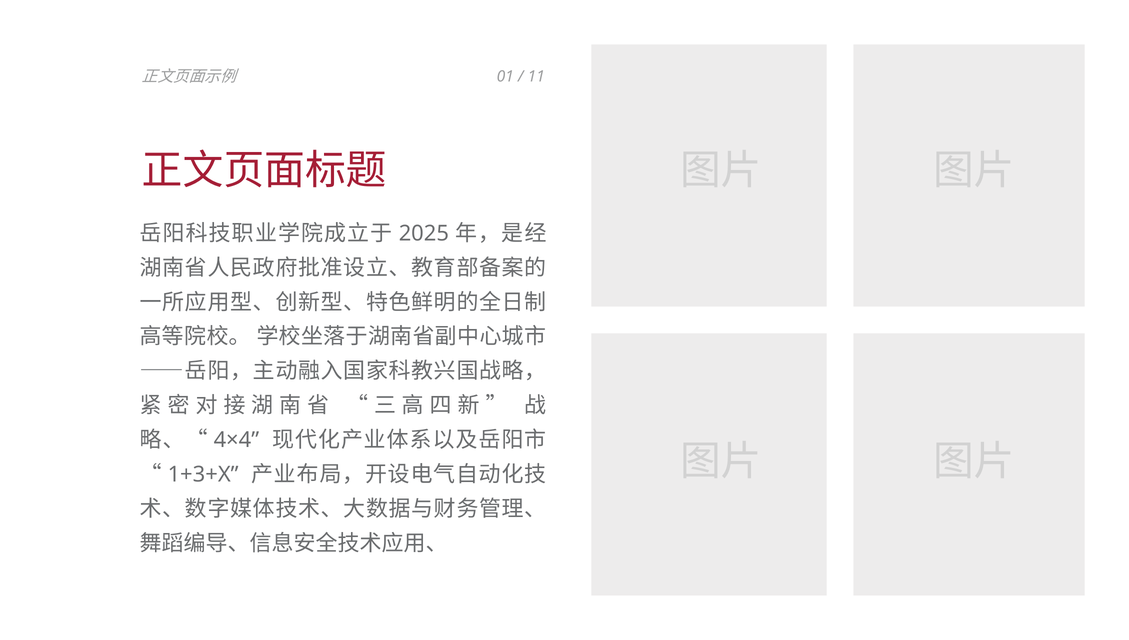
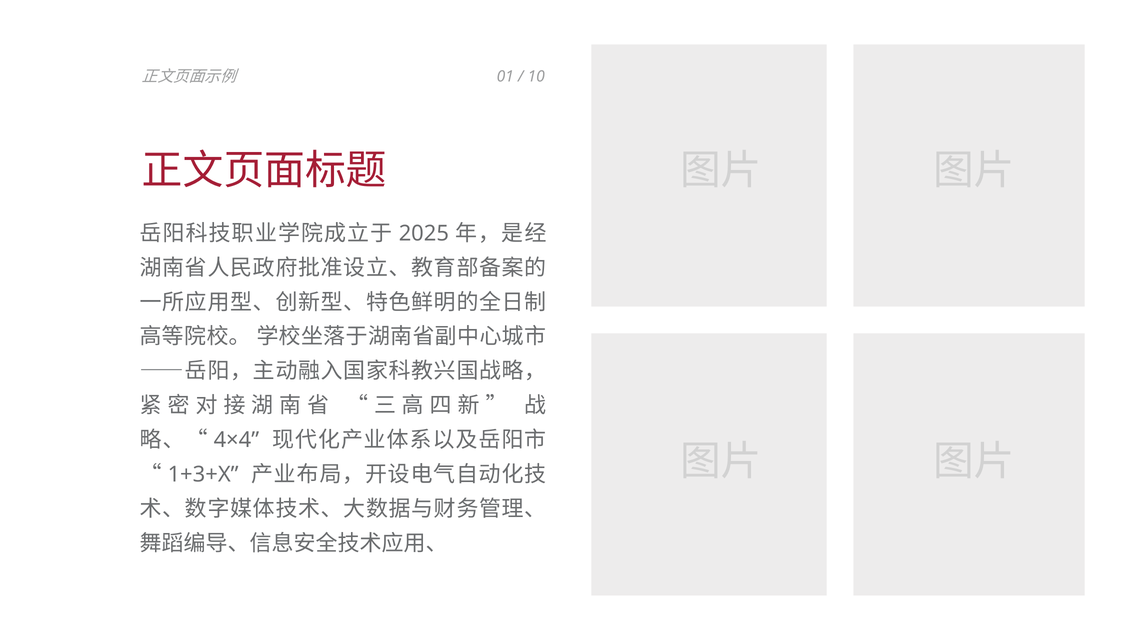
11: 11 -> 10
